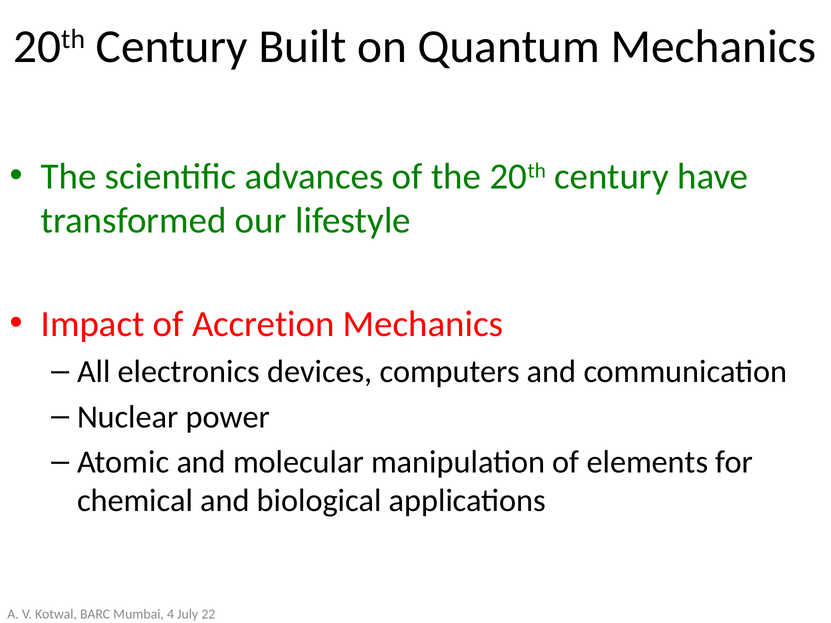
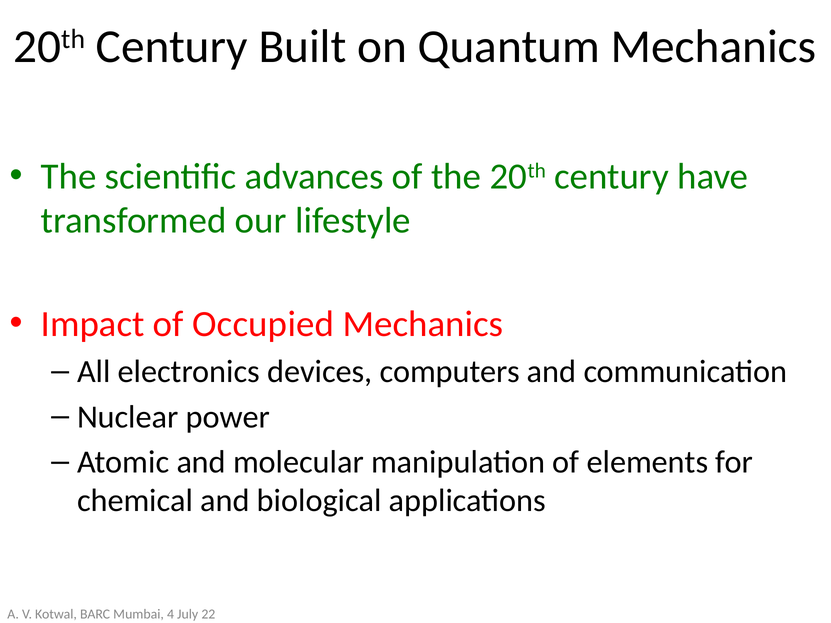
Accretion: Accretion -> Occupied
